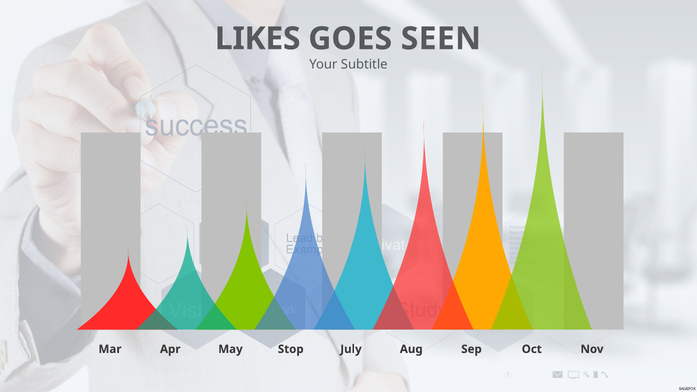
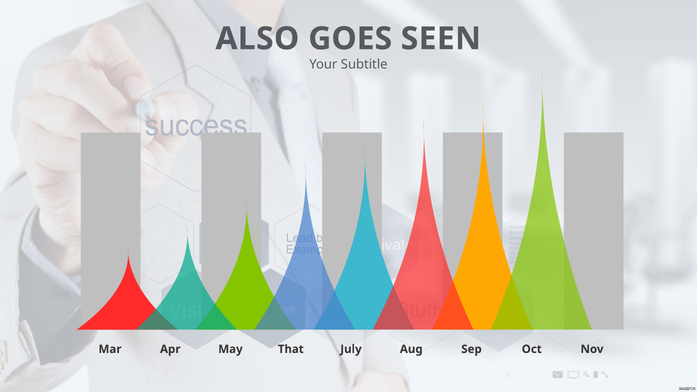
LIKES: LIKES -> ALSO
Stop: Stop -> That
